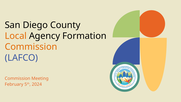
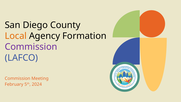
Commission at (31, 47) colour: orange -> purple
